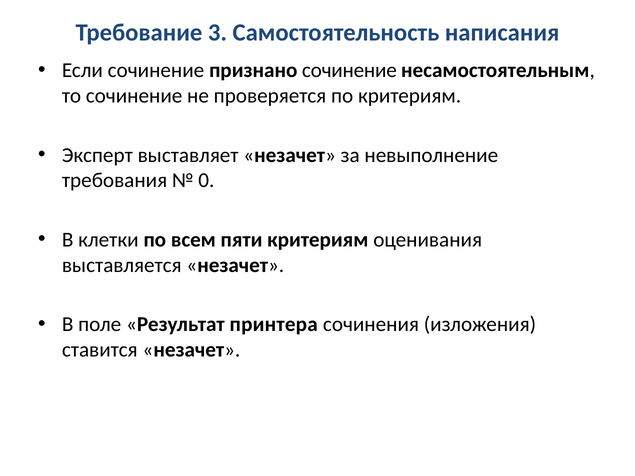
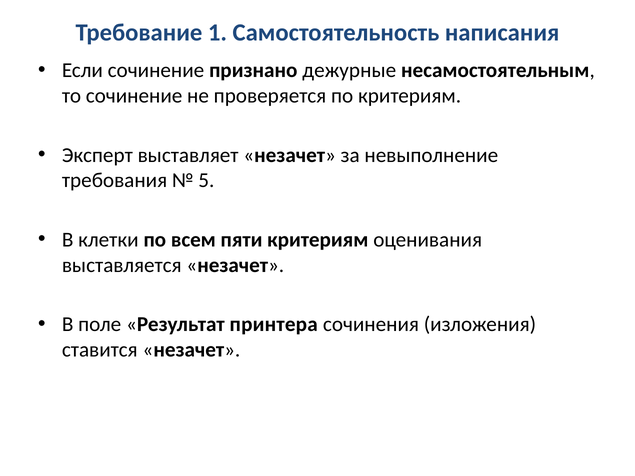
3: 3 -> 1
признано сочинение: сочинение -> дежурные
0: 0 -> 5
